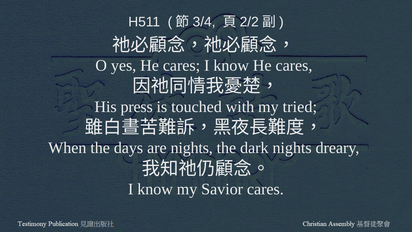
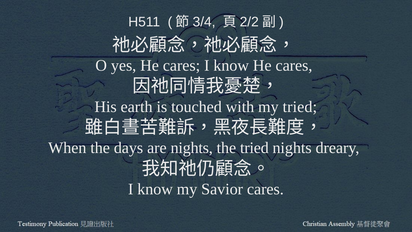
press: press -> earth
the dark: dark -> tried
